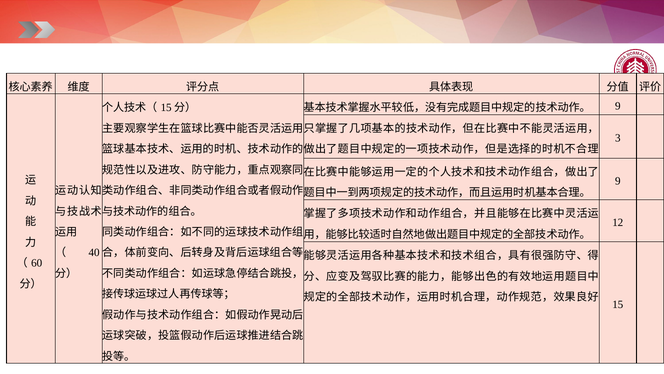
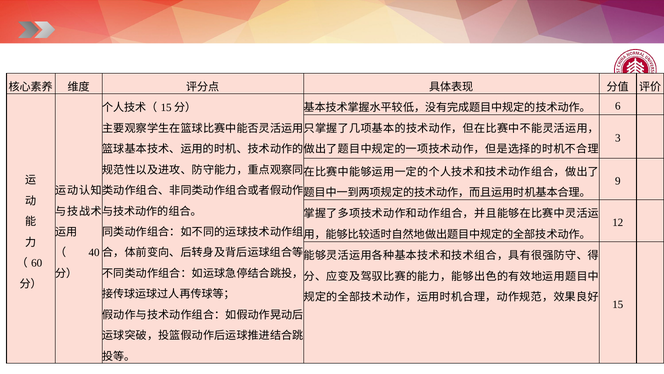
9 at (618, 106): 9 -> 6
